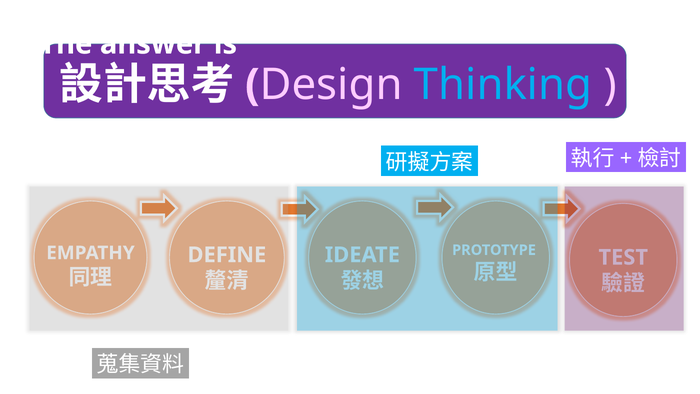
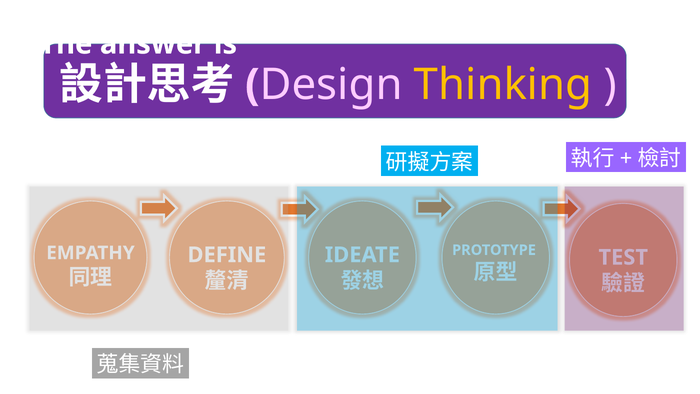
Thinking colour: light blue -> yellow
